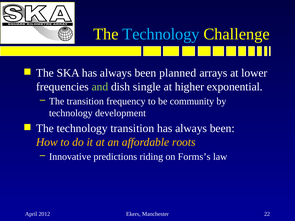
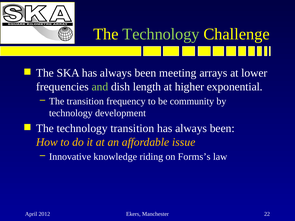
Technology at (161, 34) colour: light blue -> light green
planned: planned -> meeting
single: single -> length
roots: roots -> issue
predictions: predictions -> knowledge
